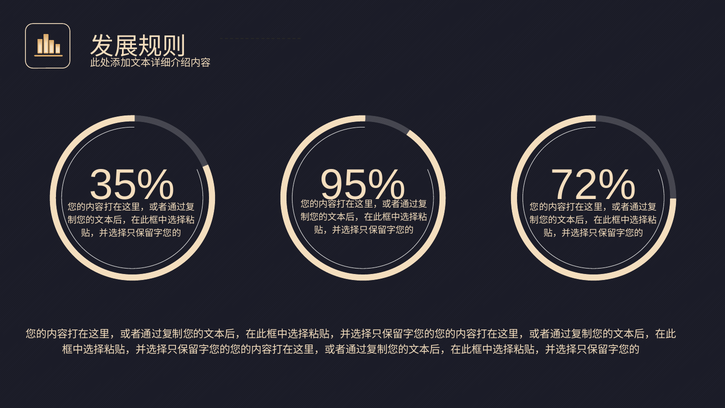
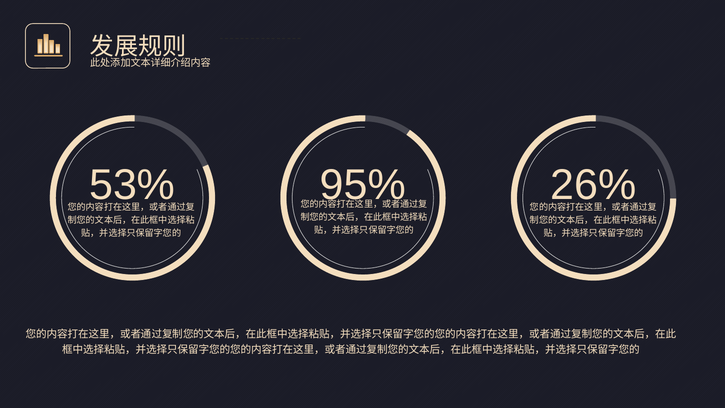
35%: 35% -> 53%
72%: 72% -> 26%
